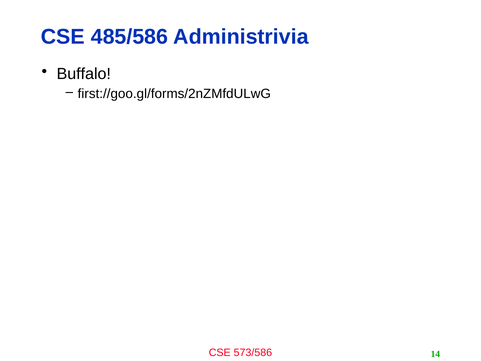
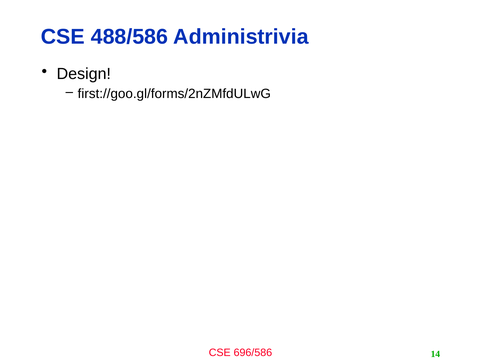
485/586: 485/586 -> 488/586
Buffalo: Buffalo -> Design
573/586: 573/586 -> 696/586
